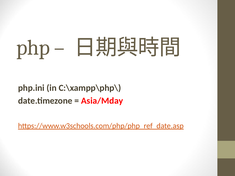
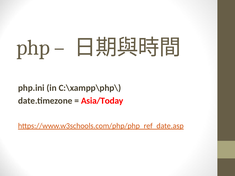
Asia/Mday: Asia/Mday -> Asia/Today
